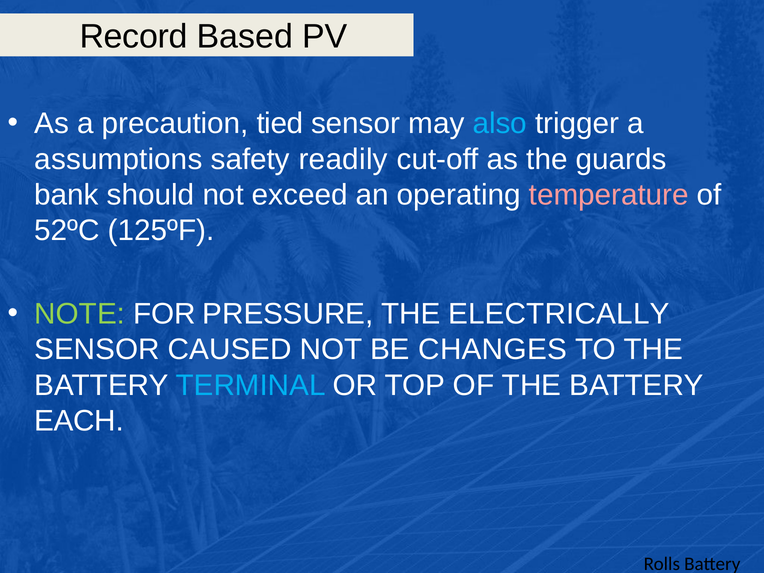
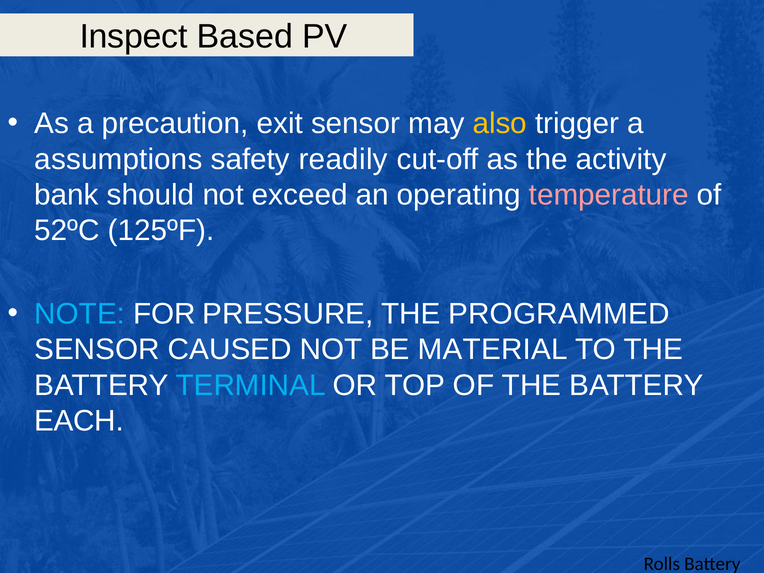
Record: Record -> Inspect
tied: tied -> exit
also colour: light blue -> yellow
guards: guards -> activity
NOTE colour: light green -> light blue
ELECTRICALLY: ELECTRICALLY -> PROGRAMMED
CHANGES: CHANGES -> MATERIAL
